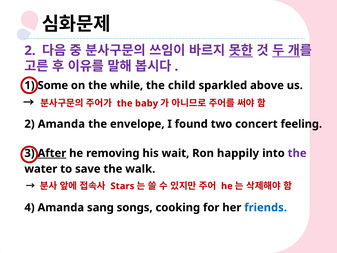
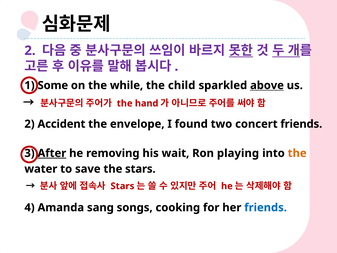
above underline: none -> present
baby: baby -> hand
2 Amanda: Amanda -> Accident
concert feeling: feeling -> friends
happily: happily -> playing
the at (297, 153) colour: purple -> orange
the walk: walk -> stars
